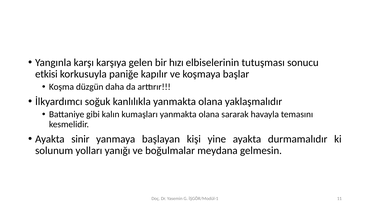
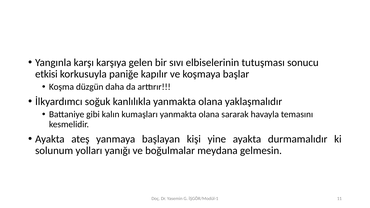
hızı: hızı -> sıvı
sinir: sinir -> ateş
